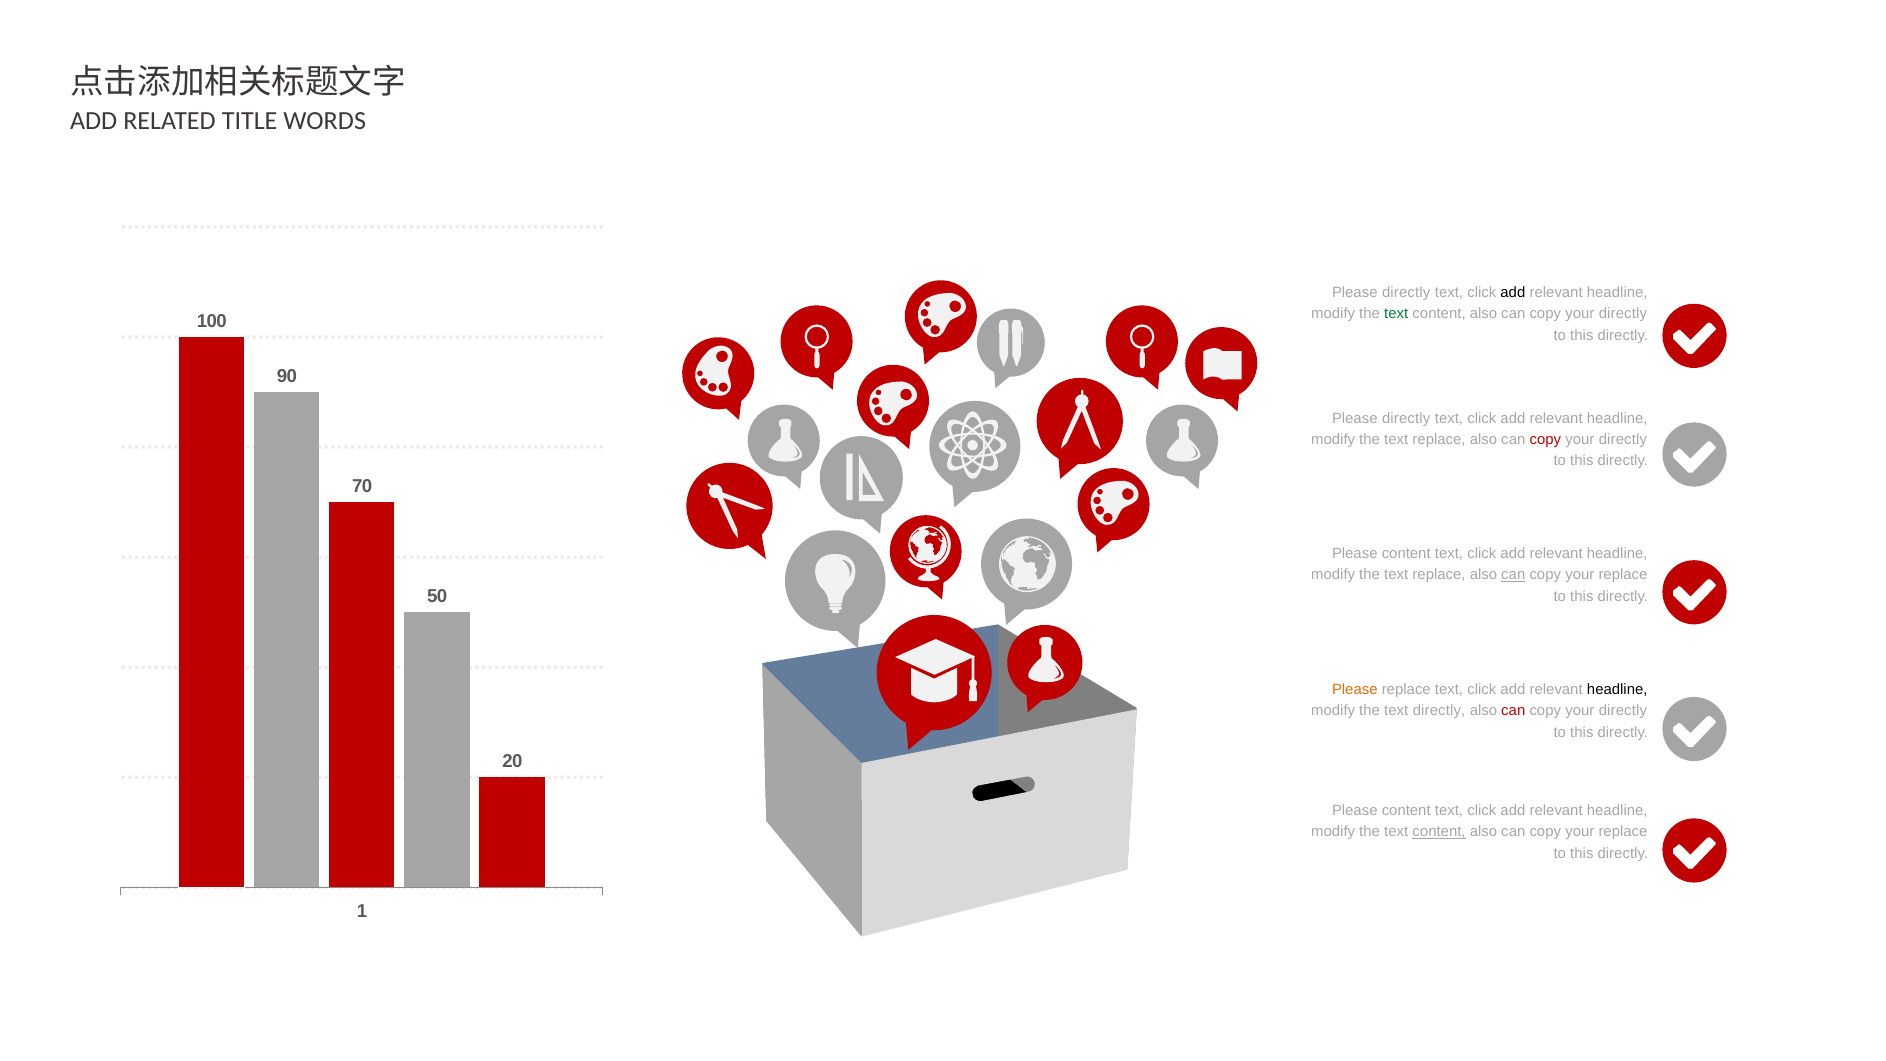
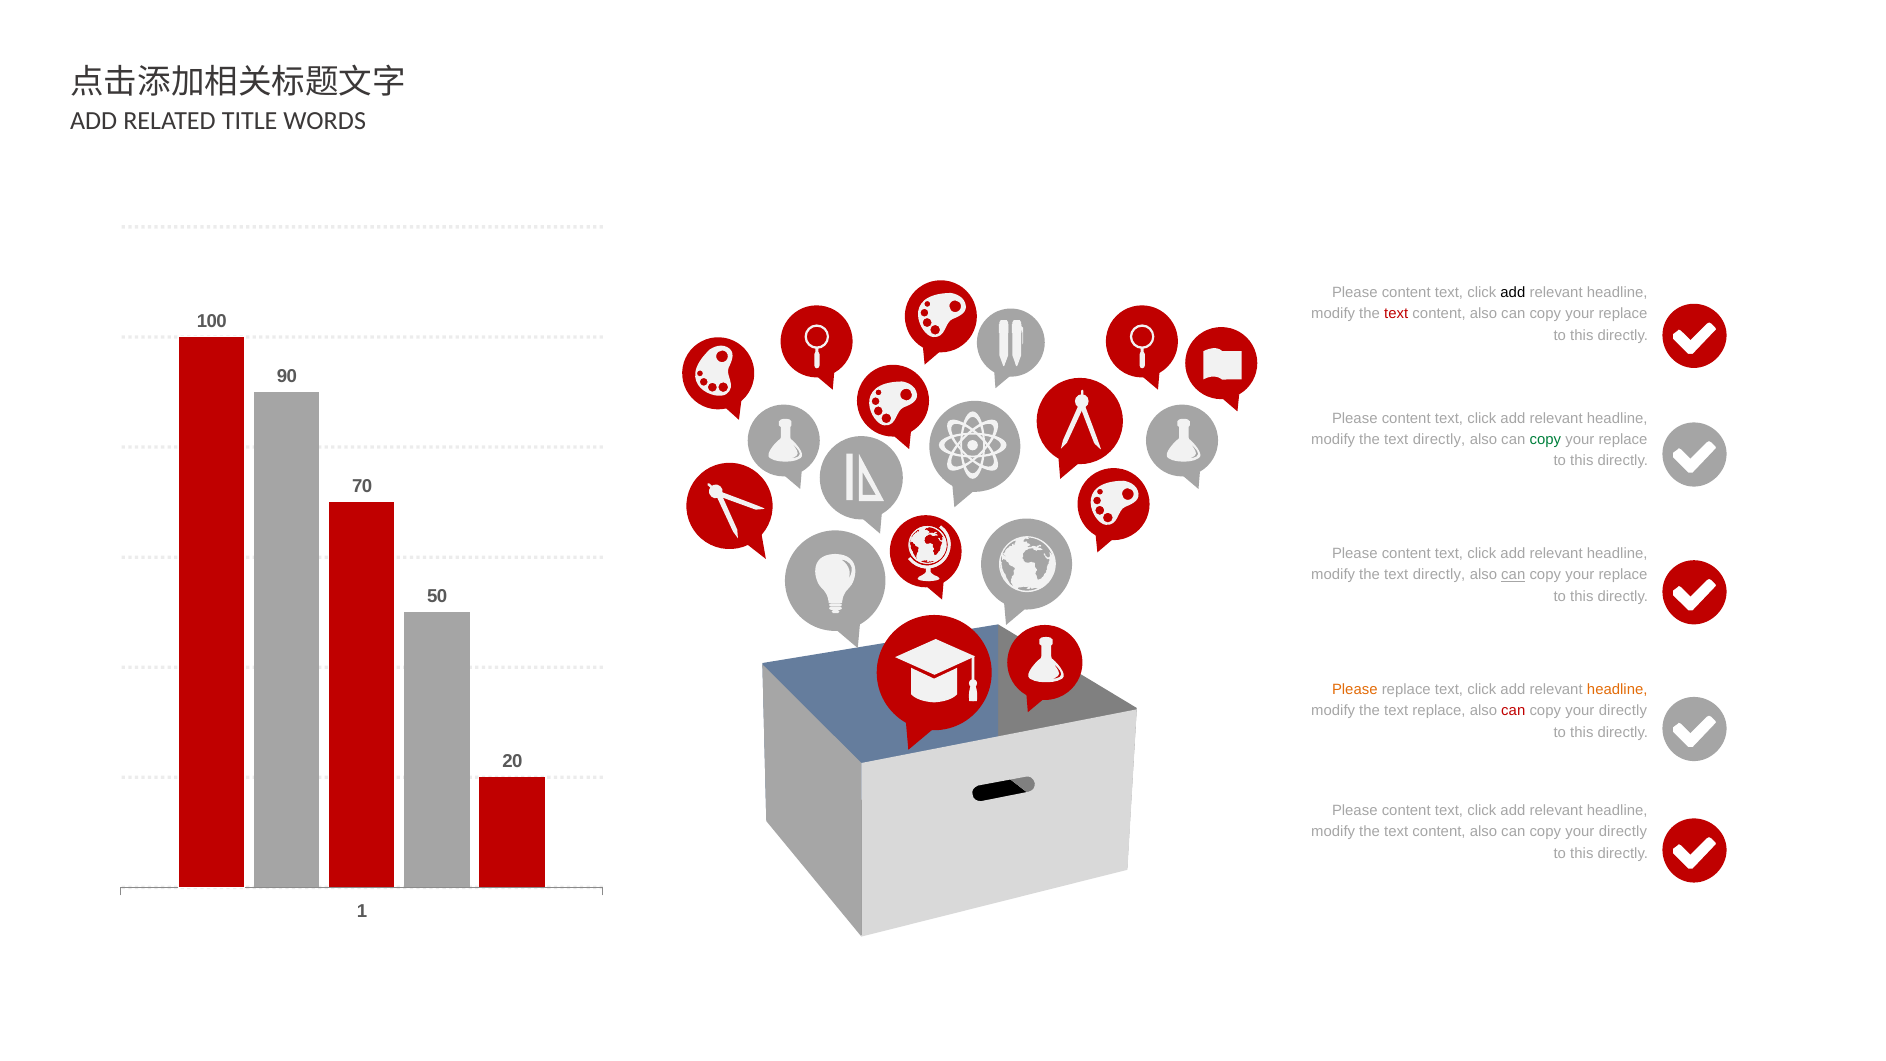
directly at (1406, 292): directly -> content
text at (1396, 314) colour: green -> red
directly at (1623, 314): directly -> replace
directly at (1406, 418): directly -> content
replace at (1439, 440): replace -> directly
copy at (1545, 440) colour: red -> green
directly at (1623, 440): directly -> replace
replace at (1439, 575): replace -> directly
headline at (1617, 690) colour: black -> orange
text directly: directly -> replace
content at (1439, 832) underline: present -> none
replace at (1623, 832): replace -> directly
